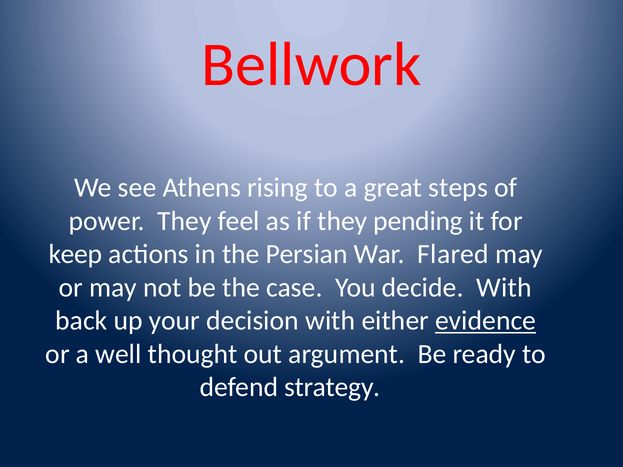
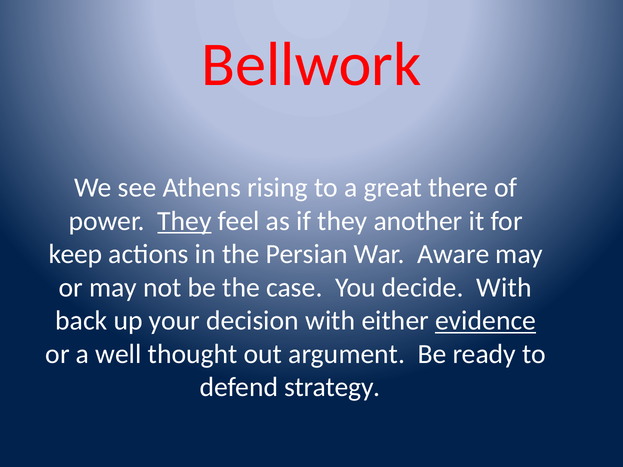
steps: steps -> there
They at (185, 221) underline: none -> present
pending: pending -> another
Flared: Flared -> Aware
